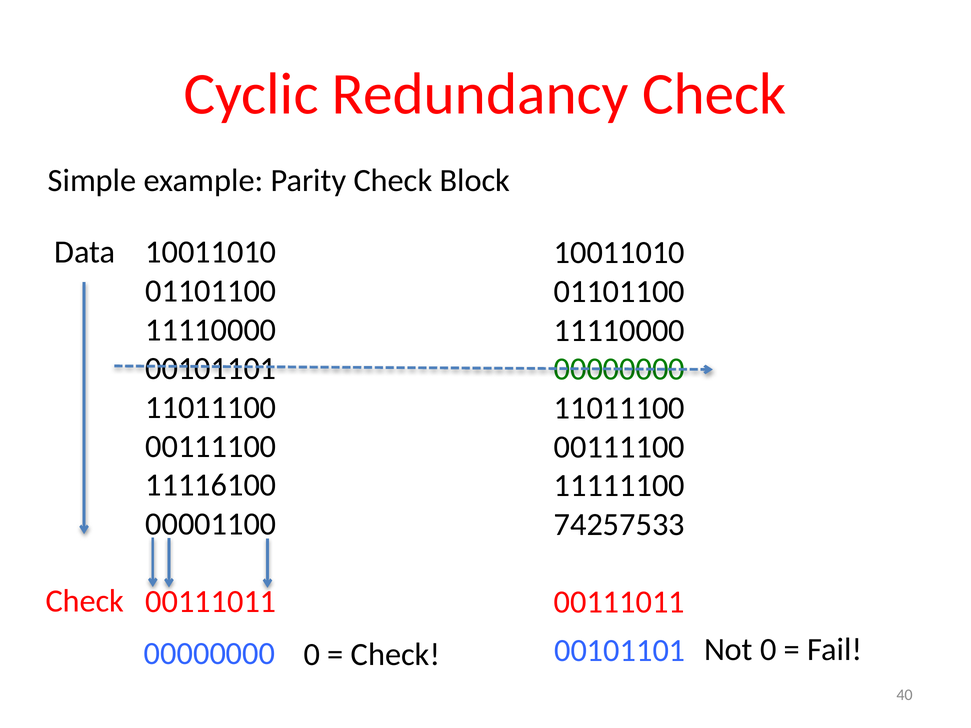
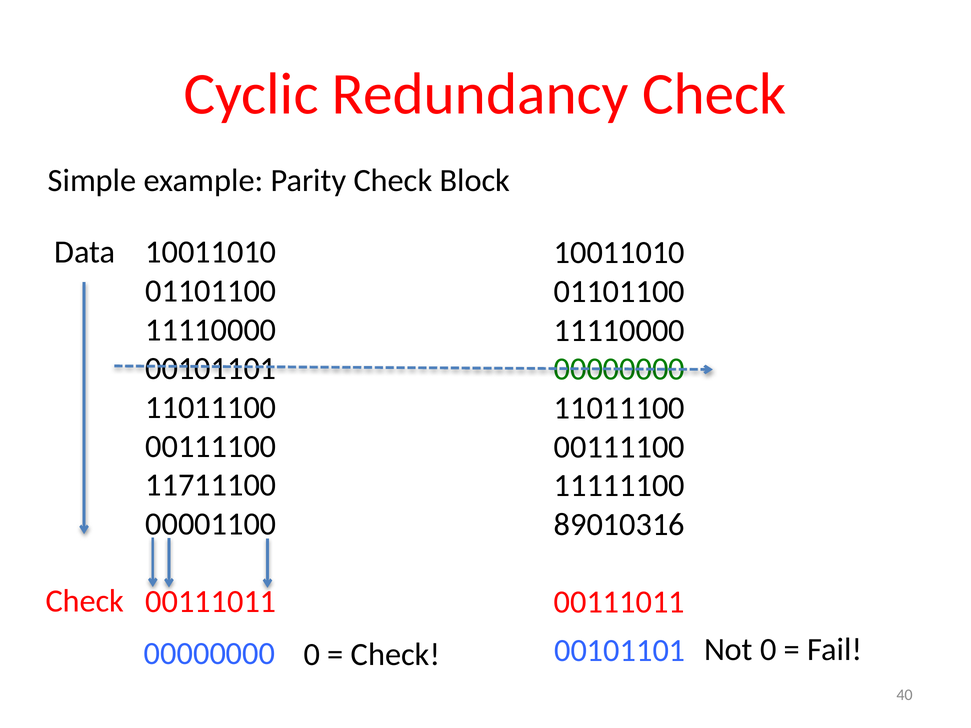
11116100: 11116100 -> 11711100
74257533: 74257533 -> 89010316
